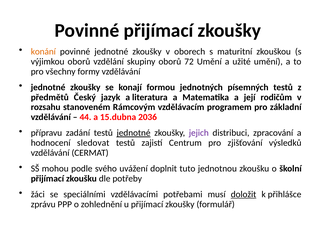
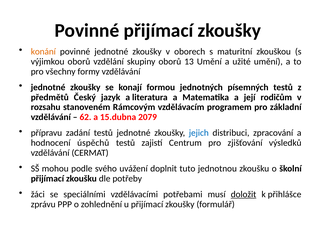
72: 72 -> 13
44: 44 -> 62
2036: 2036 -> 2079
jednotné at (134, 133) underline: present -> none
jejich colour: purple -> blue
sledovat: sledovat -> úspěchů
